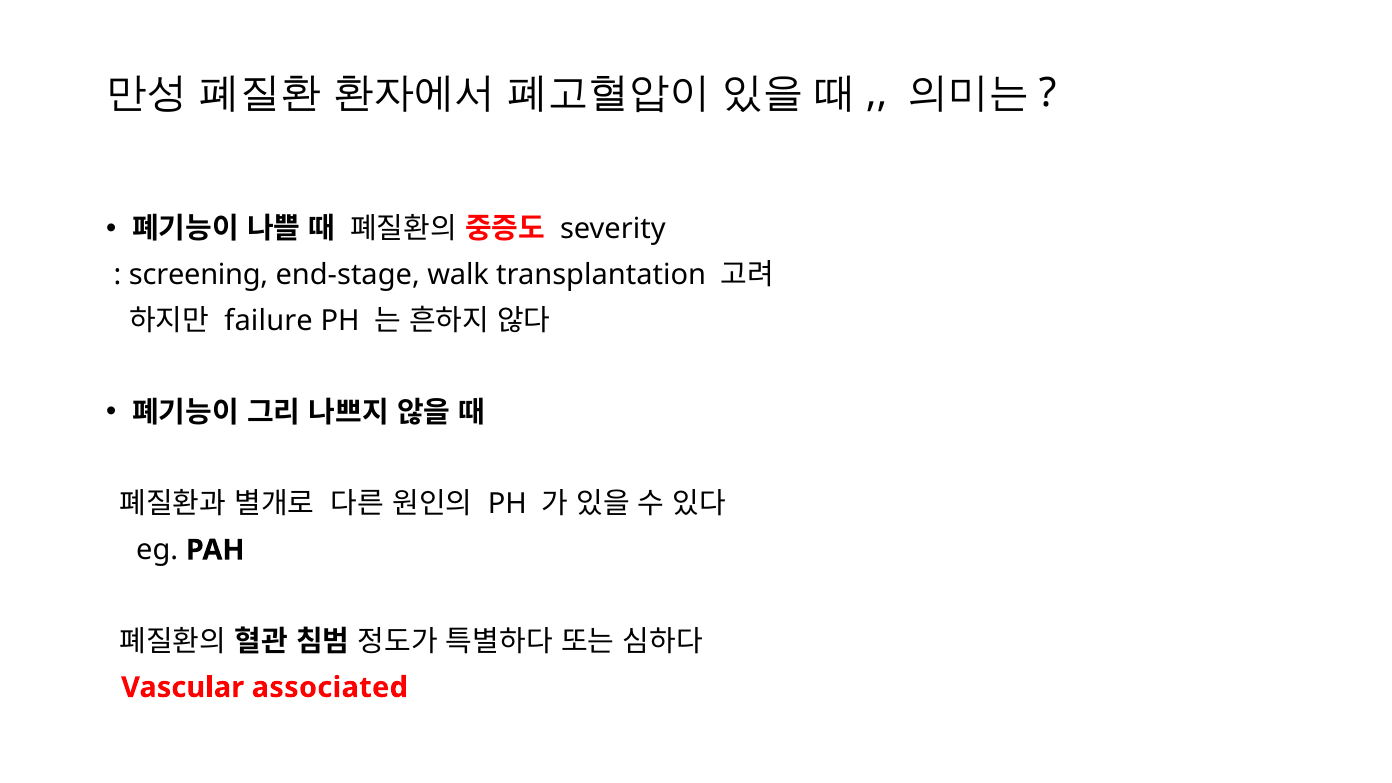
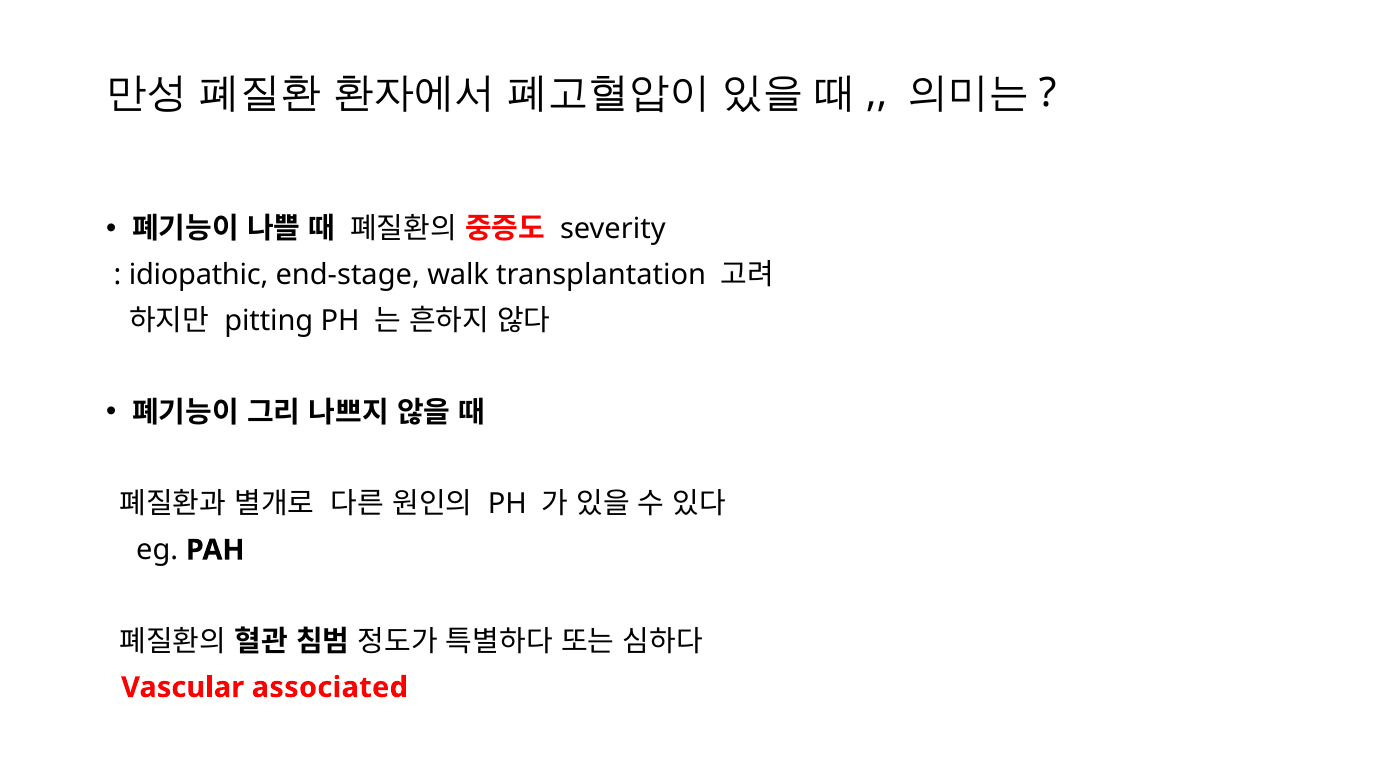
screening: screening -> idiopathic
failure: failure -> pitting
